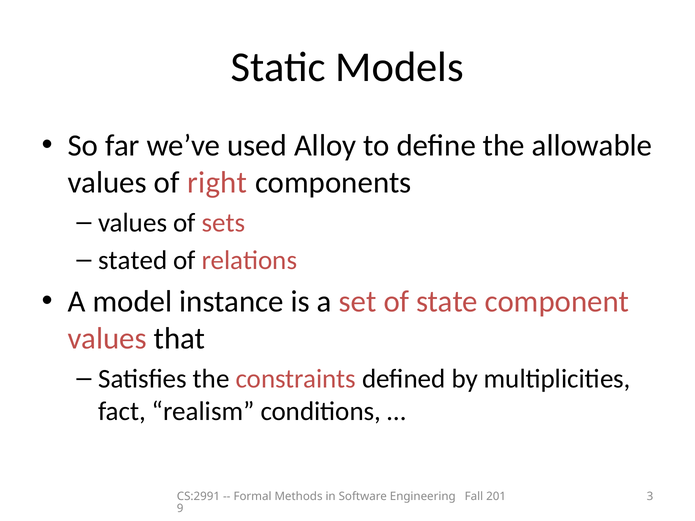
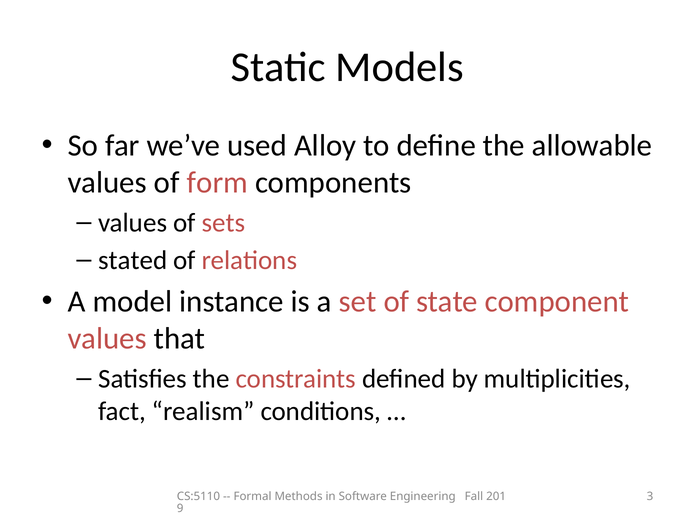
right: right -> form
CS:2991: CS:2991 -> CS:5110
